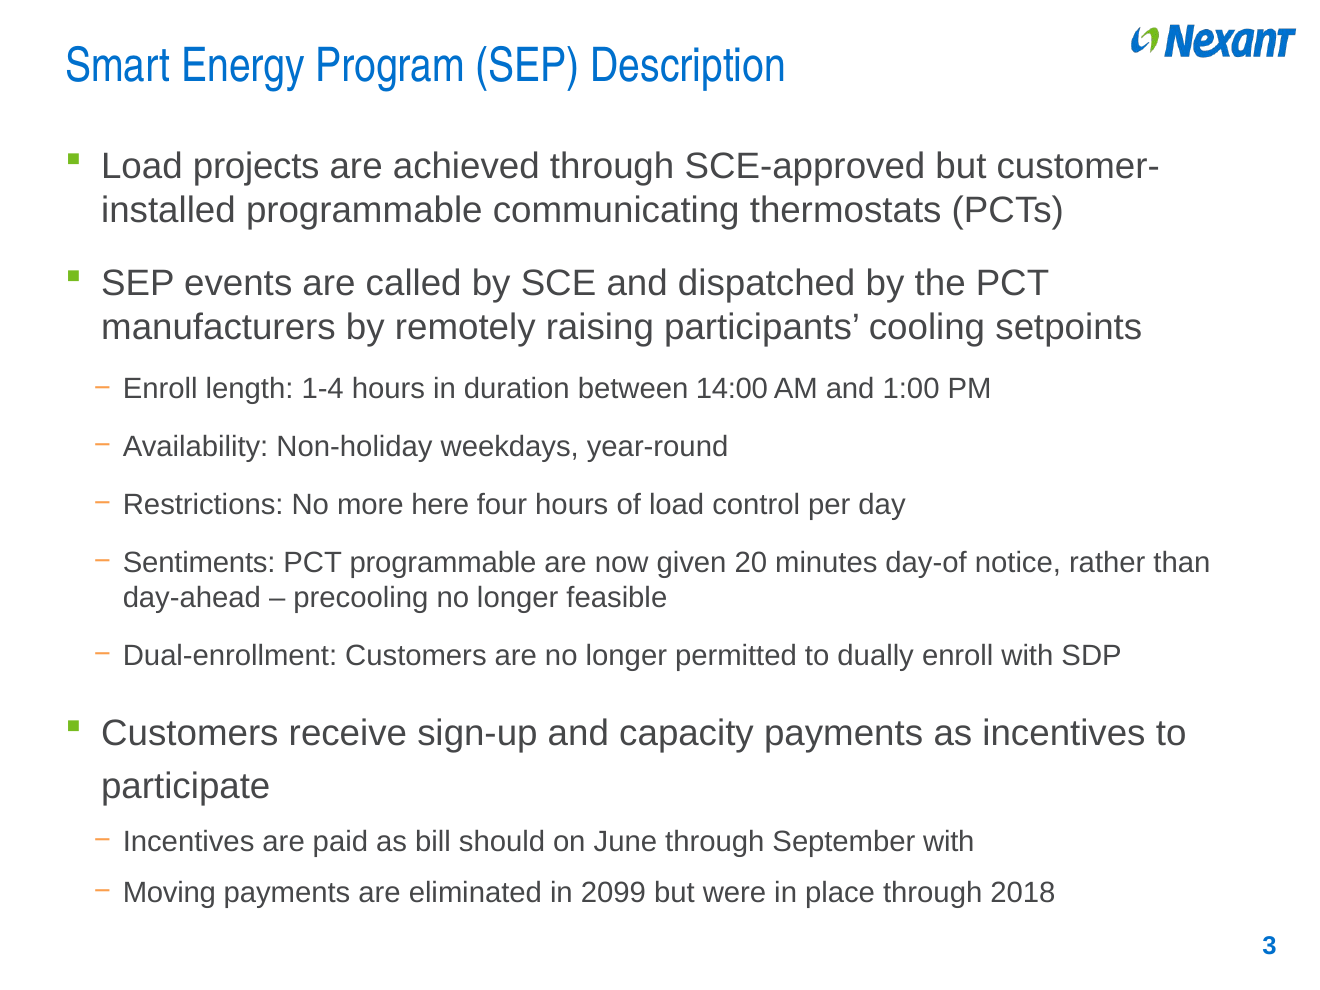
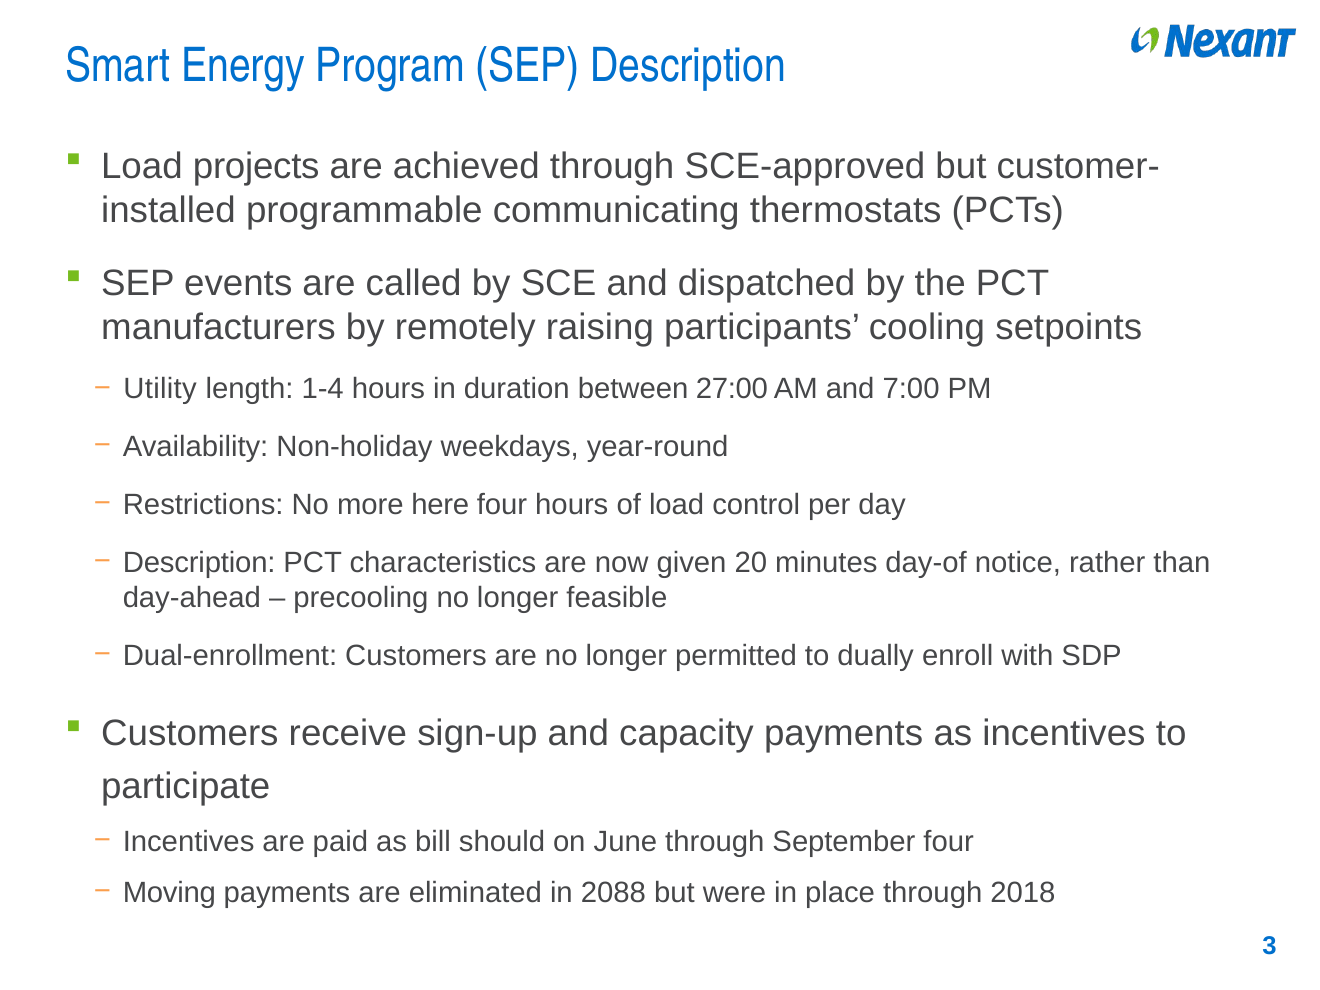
Enroll at (160, 389): Enroll -> Utility
14:00: 14:00 -> 27:00
1:00: 1:00 -> 7:00
Sentiments at (199, 563): Sentiments -> Description
PCT programmable: programmable -> characteristics
September with: with -> four
2099: 2099 -> 2088
